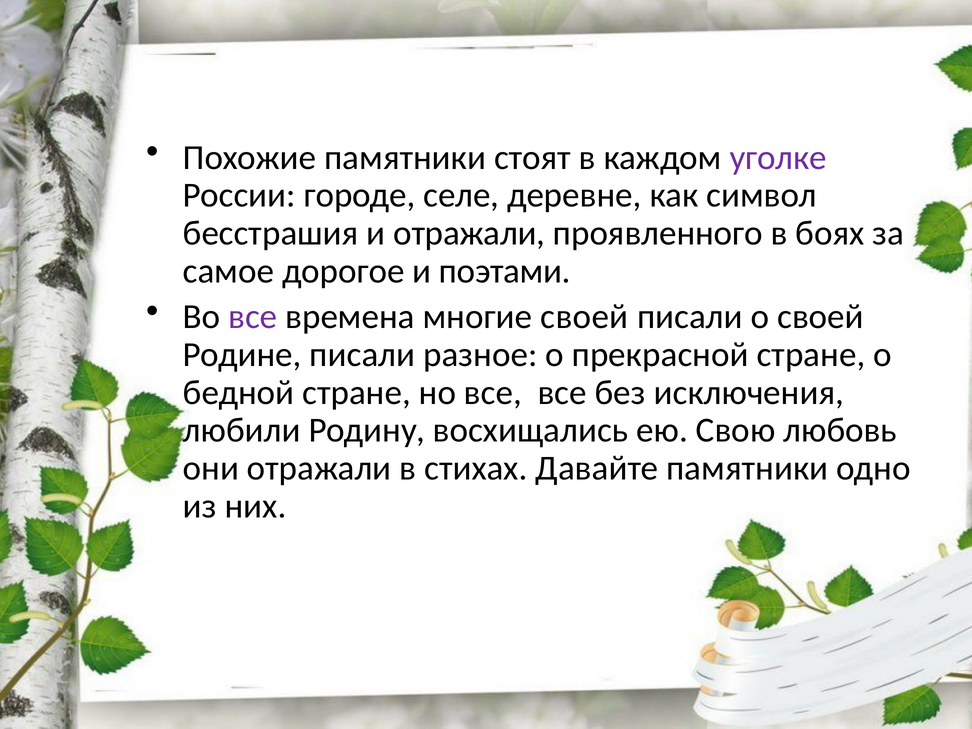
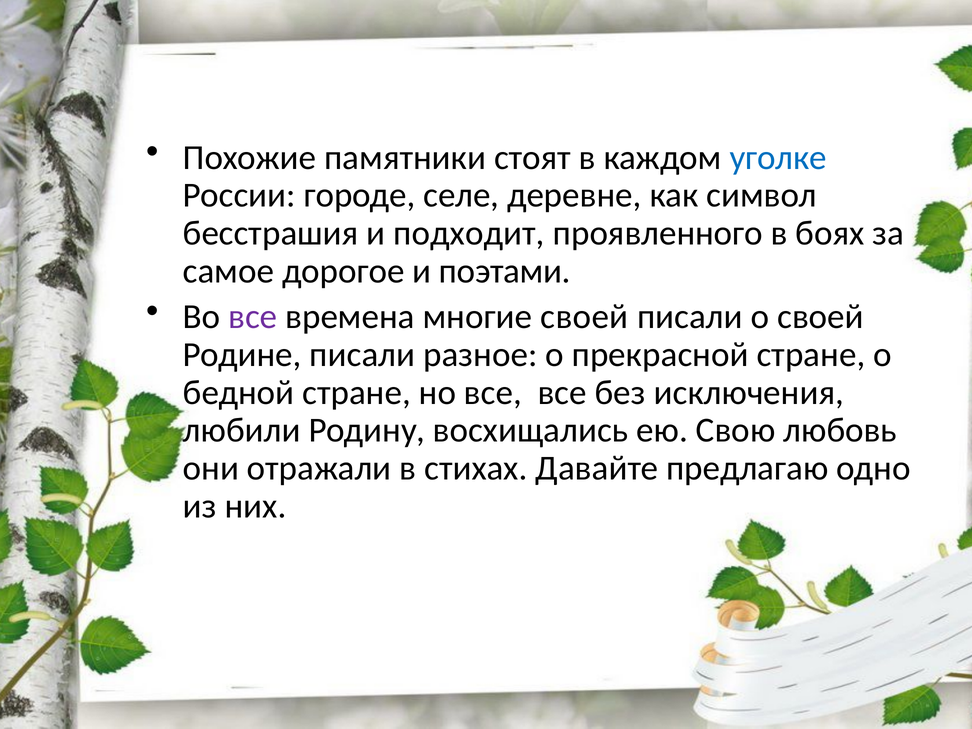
уголке colour: purple -> blue
и отражали: отражали -> подходит
Давайте памятники: памятники -> предлагаю
